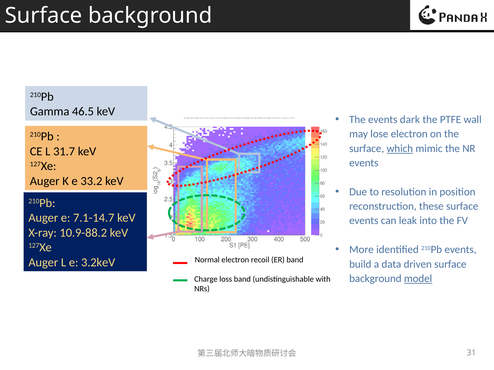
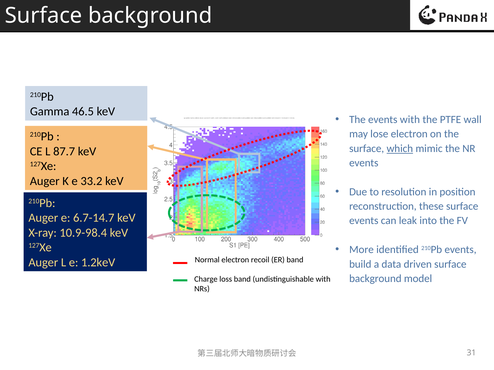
events dark: dark -> with
31.7: 31.7 -> 87.7
7.1-14.7: 7.1-14.7 -> 6.7-14.7
10.9-88.2: 10.9-88.2 -> 10.9-98.4
3.2keV: 3.2keV -> 1.2keV
model underline: present -> none
